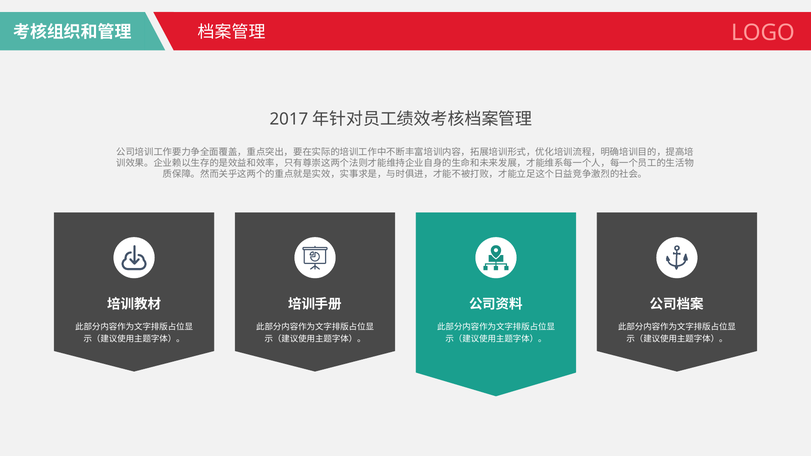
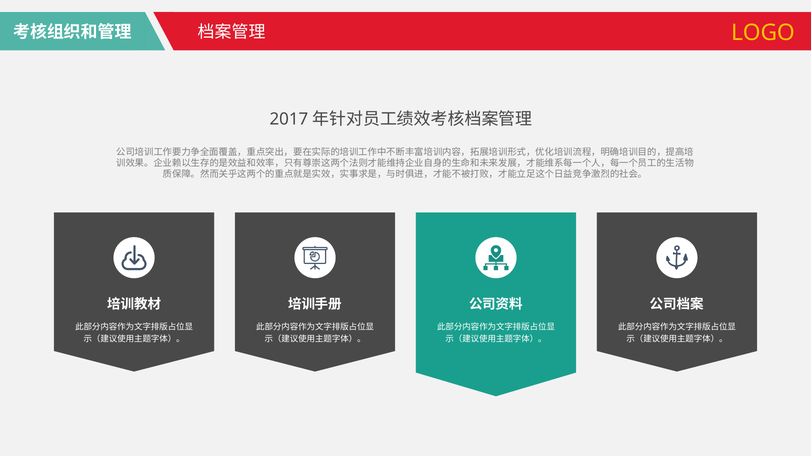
LOGO colour: pink -> yellow
